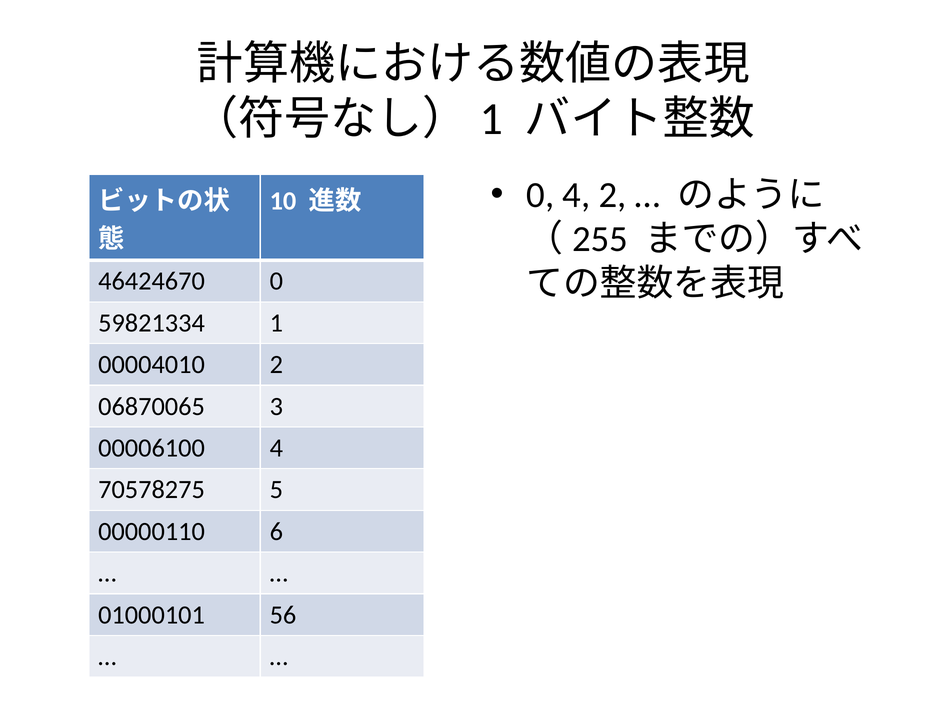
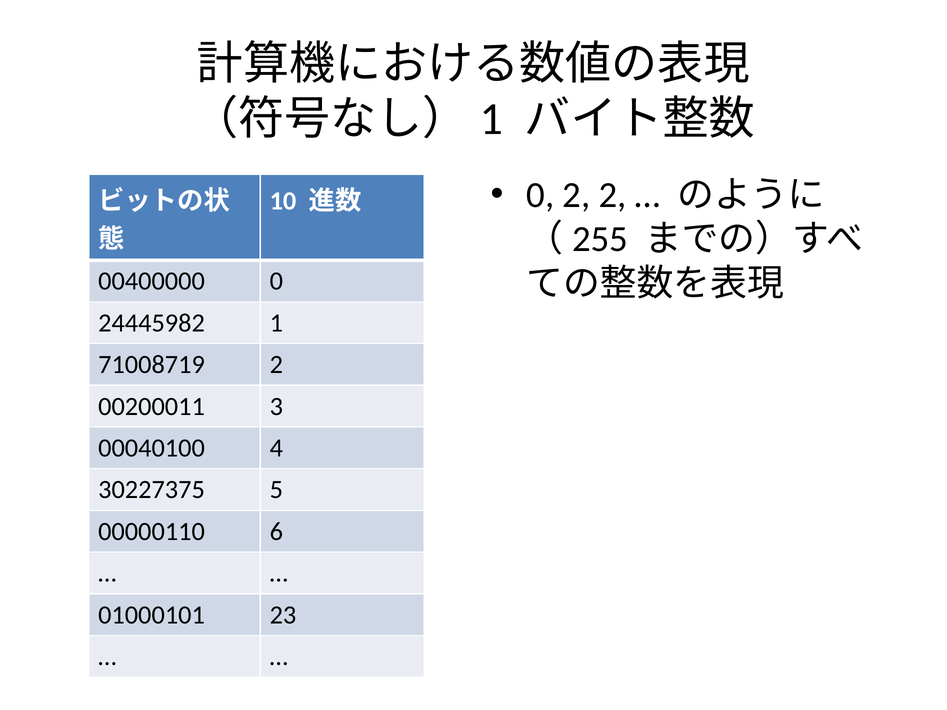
0 4: 4 -> 2
46424670: 46424670 -> 00400000
59821334: 59821334 -> 24445982
00004010: 00004010 -> 71008719
06870065: 06870065 -> 00200011
00006100: 00006100 -> 00040100
70578275: 70578275 -> 30227375
56: 56 -> 23
